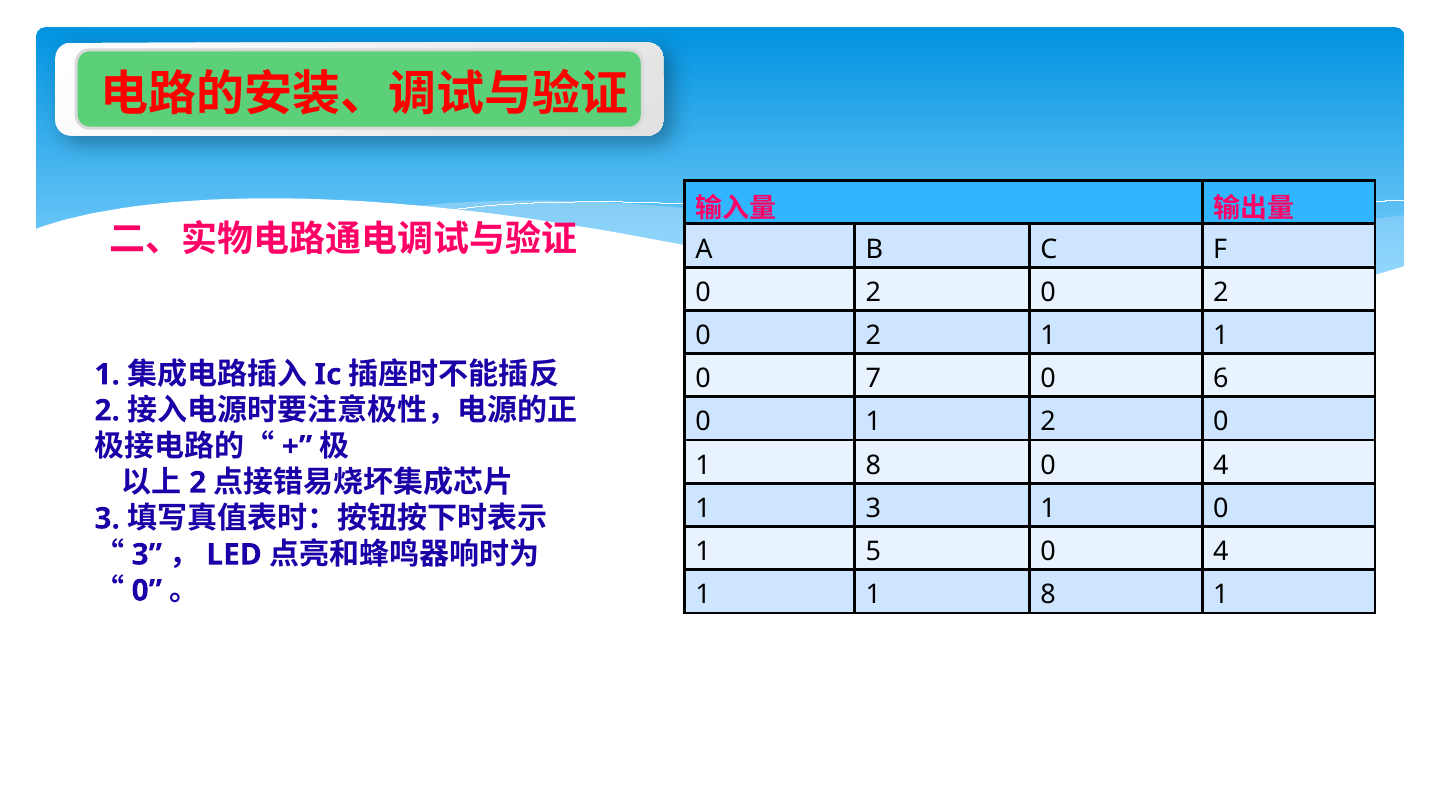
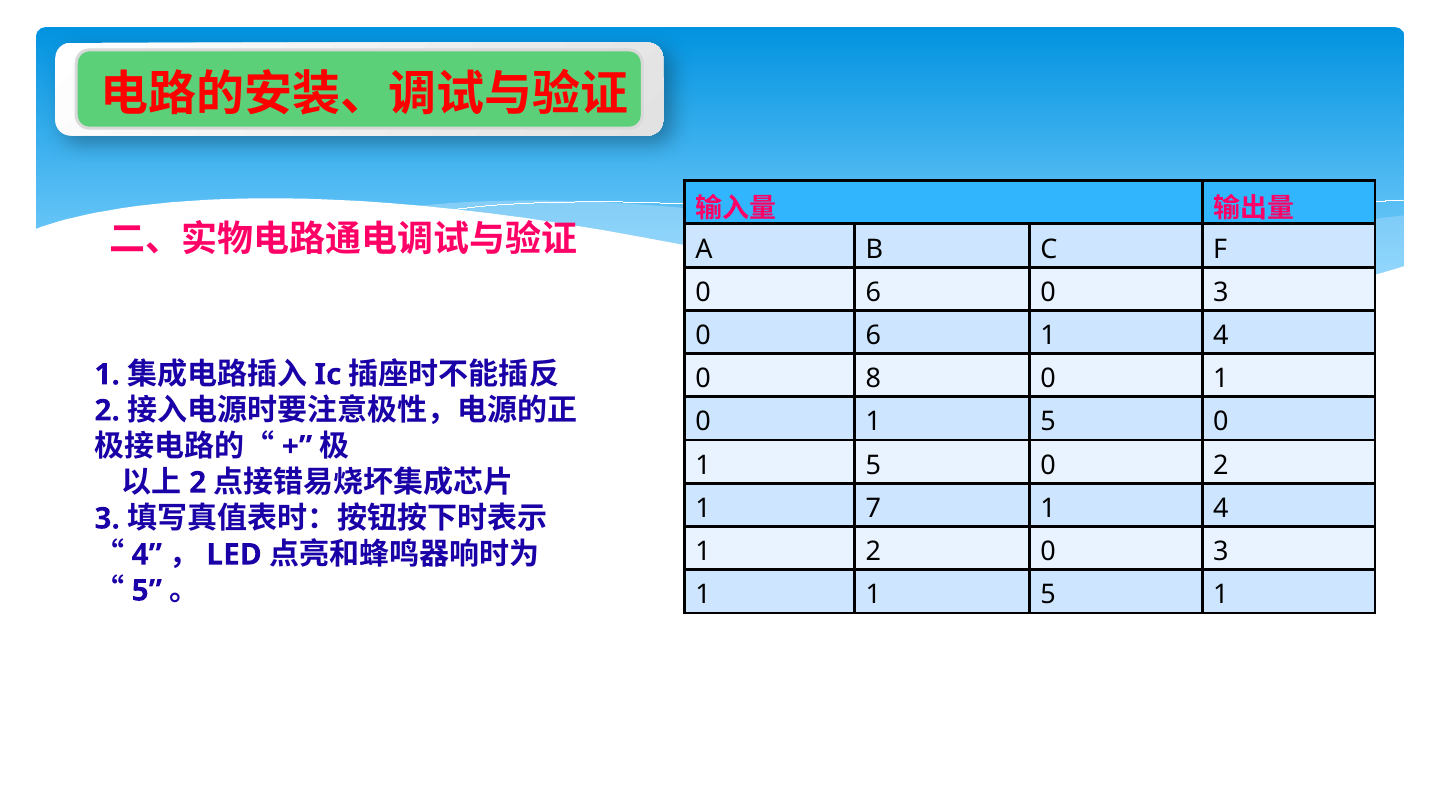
2 at (873, 292): 2 -> 6
2 at (1221, 292): 2 -> 3
2 at (873, 335): 2 -> 6
1 at (1221, 335): 1 -> 4
7: 7 -> 8
6 at (1221, 379): 6 -> 1
2 at (1048, 422): 2 -> 5
8 at (873, 465): 8 -> 5
4 at (1221, 465): 4 -> 2
1 3: 3 -> 7
0 at (1221, 508): 0 -> 4
3 at (147, 554): 3 -> 4
1 5: 5 -> 2
4 at (1221, 551): 4 -> 3
0 at (147, 590): 0 -> 5
1 1 8: 8 -> 5
